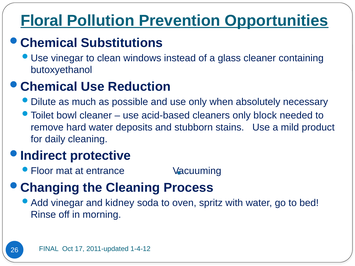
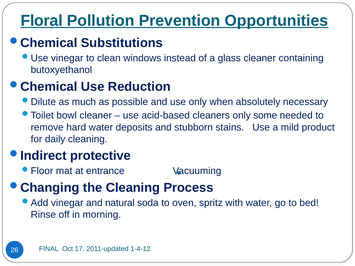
block: block -> some
kidney: kidney -> natural
